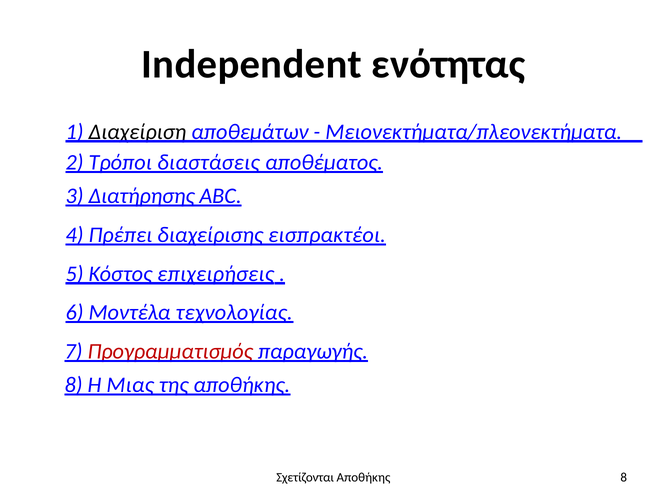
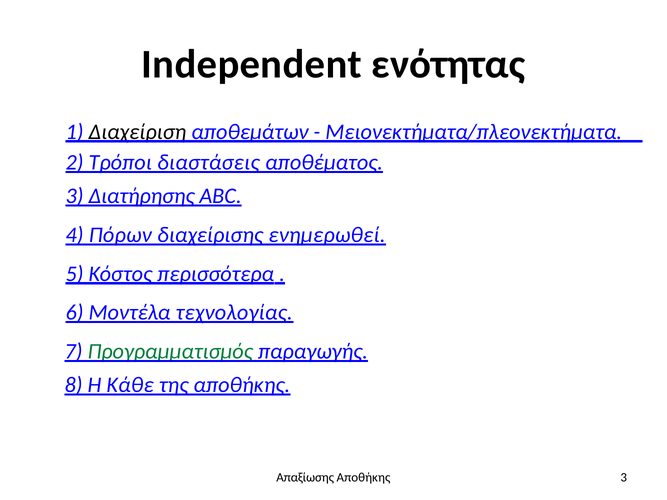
Πρέπει: Πρέπει -> Πόρων
εισπρακτέοι: εισπρακτέοι -> ενημερωθεί
επιχειρήσεις: επιχειρήσεις -> περισσότερα
Προγραμματισμός colour: red -> green
Μιας: Μιας -> Κάθε
Σχετίζονται: Σχετίζονται -> Απαξίωσης
Αποθήκης 8: 8 -> 3
